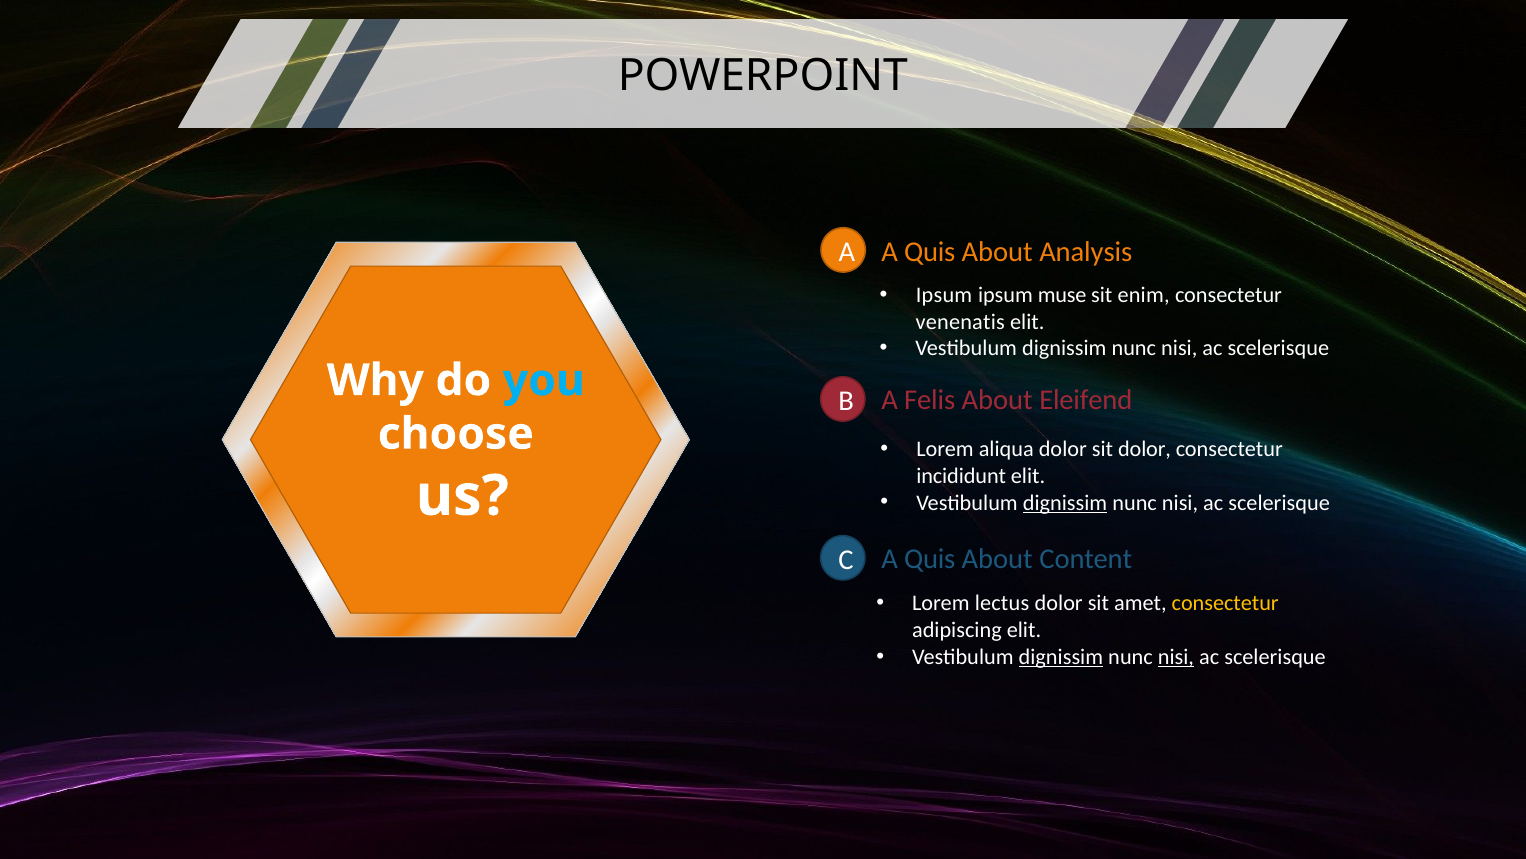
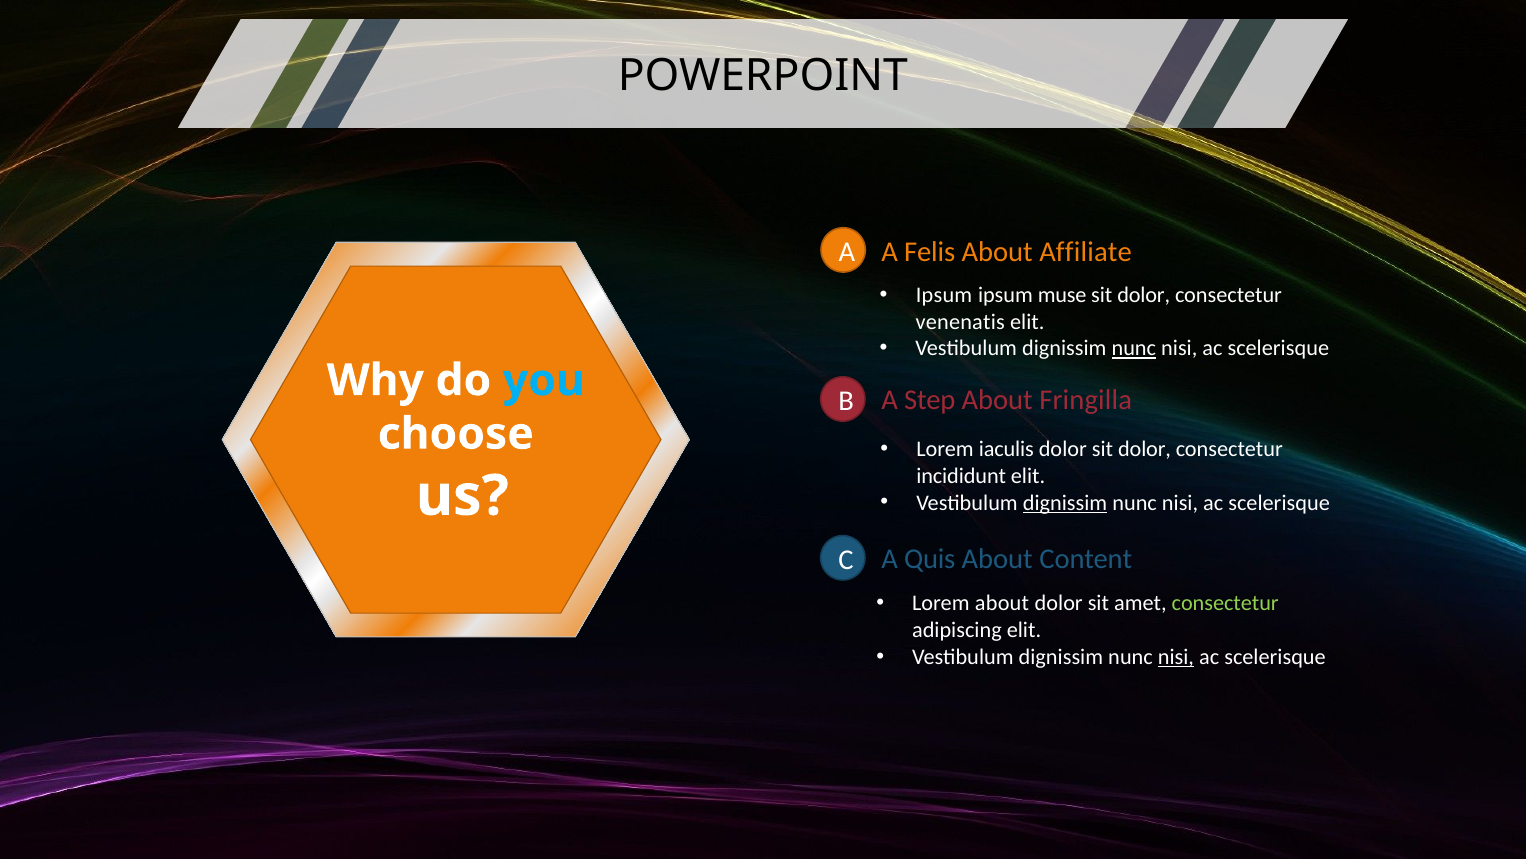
Quis at (930, 252): Quis -> Felis
Analysis: Analysis -> Affiliate
enim at (1144, 295): enim -> dolor
nunc at (1134, 348) underline: none -> present
Felis: Felis -> Step
Eleifend: Eleifend -> Fringilla
aliqua: aliqua -> iaculis
Lorem lectus: lectus -> about
consectetur at (1225, 603) colour: yellow -> light green
dignissim at (1061, 656) underline: present -> none
